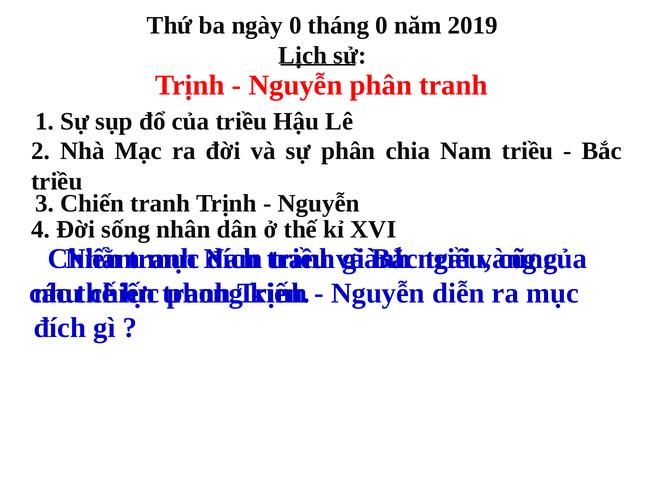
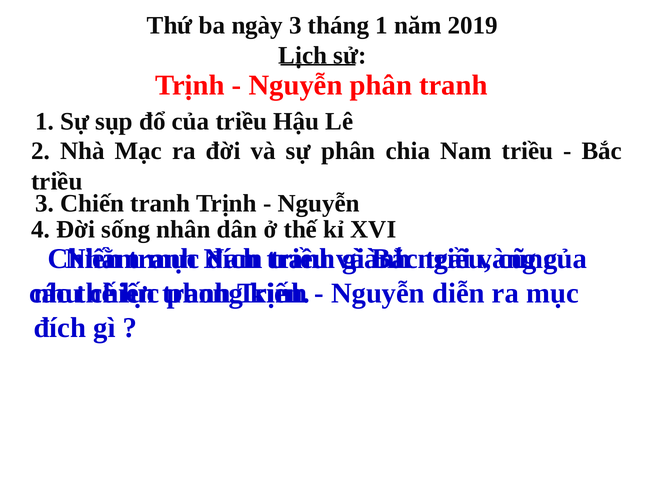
ngày 0: 0 -> 3
tháng 0: 0 -> 1
